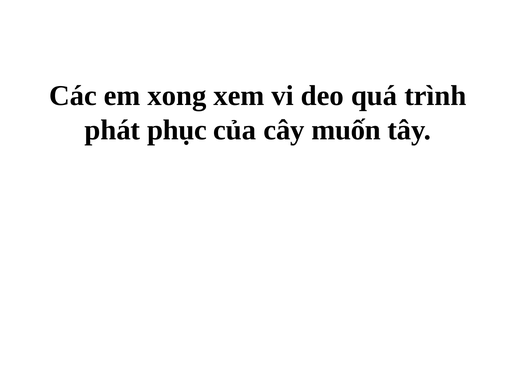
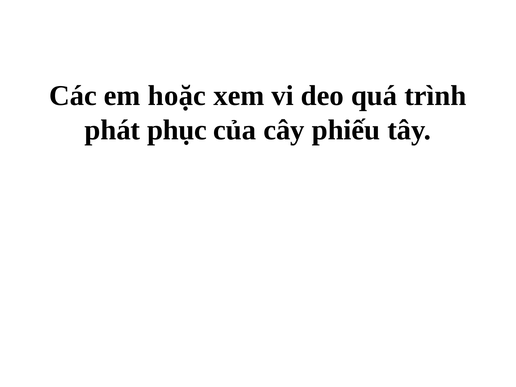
xong: xong -> hoặc
muốn: muốn -> phiếu
